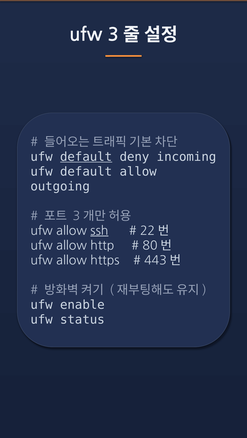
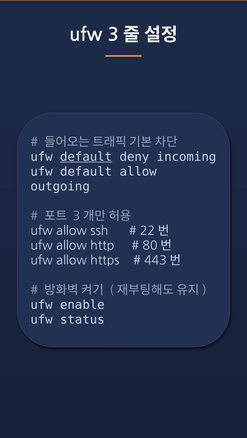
ssh underline: present -> none
